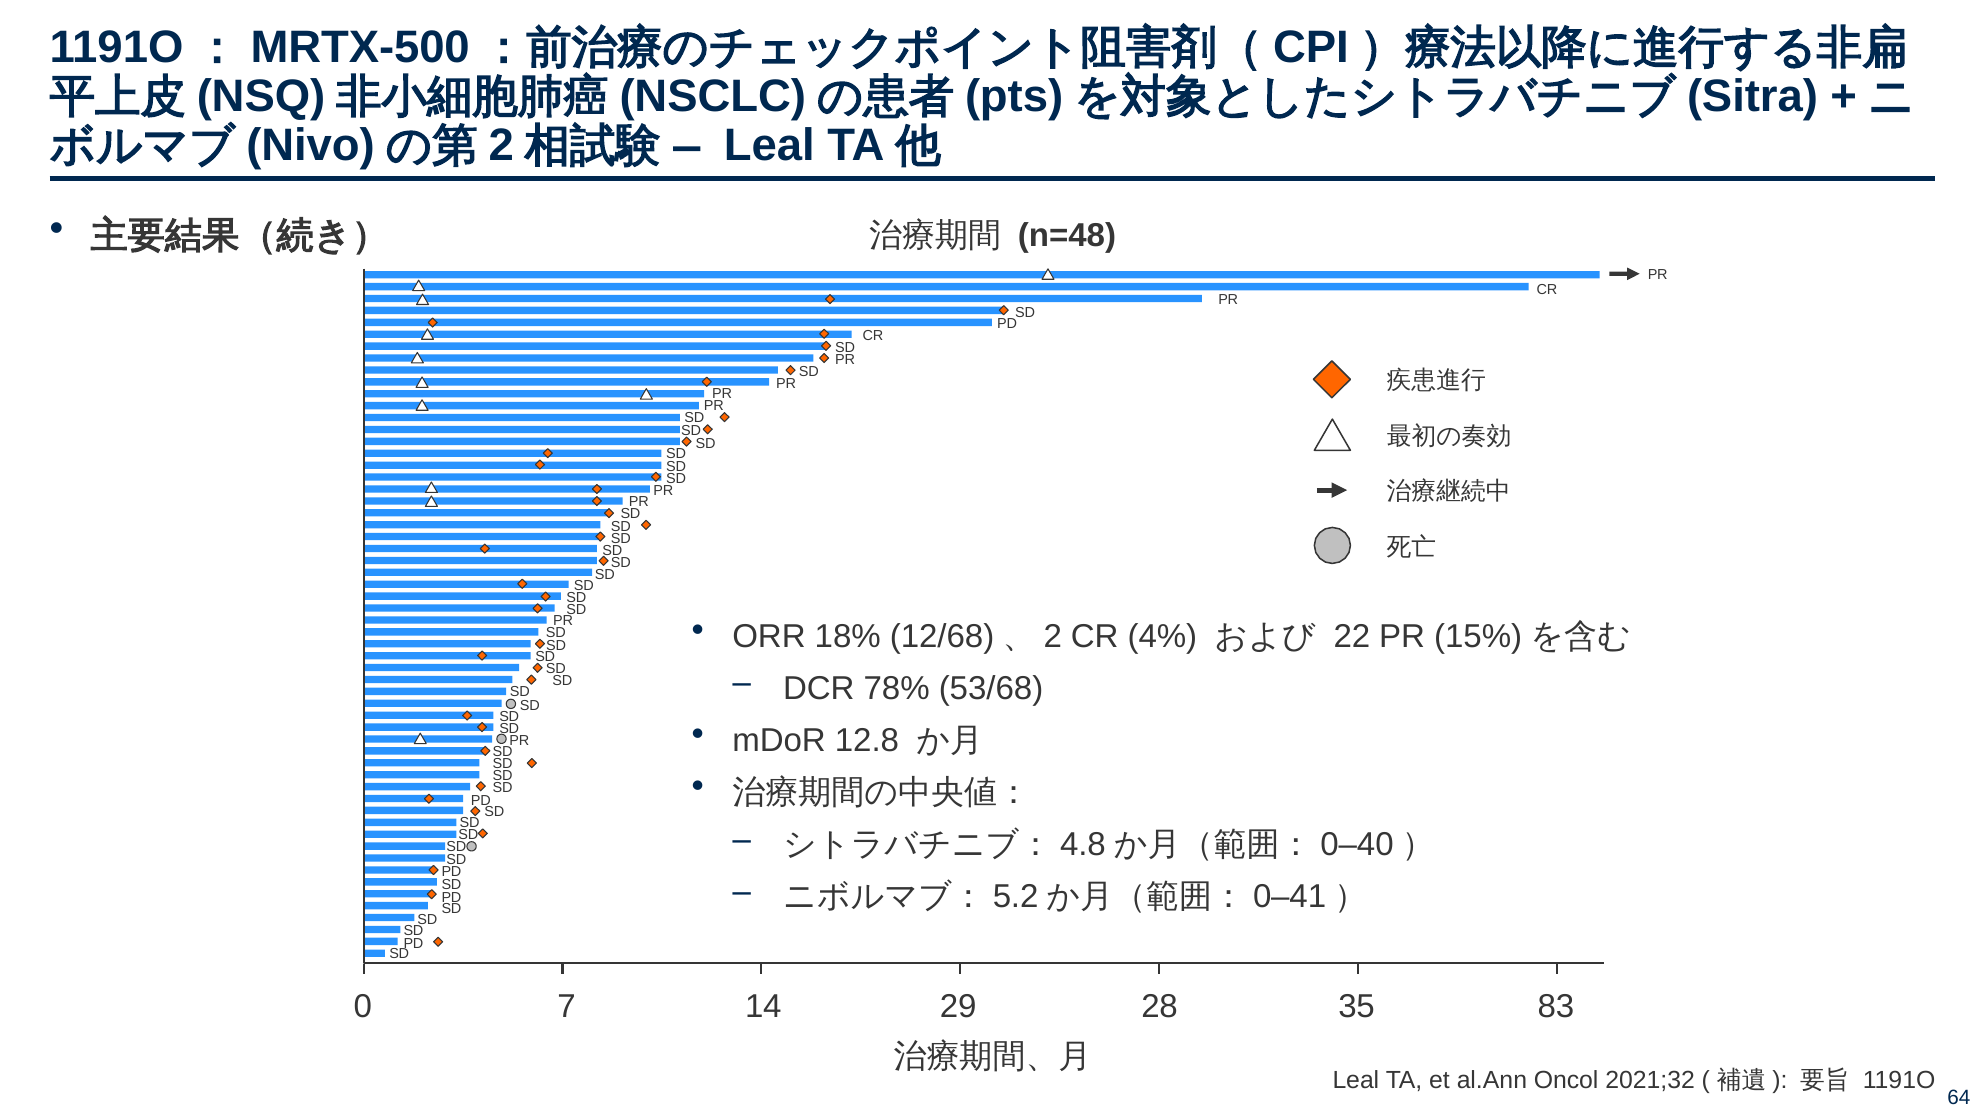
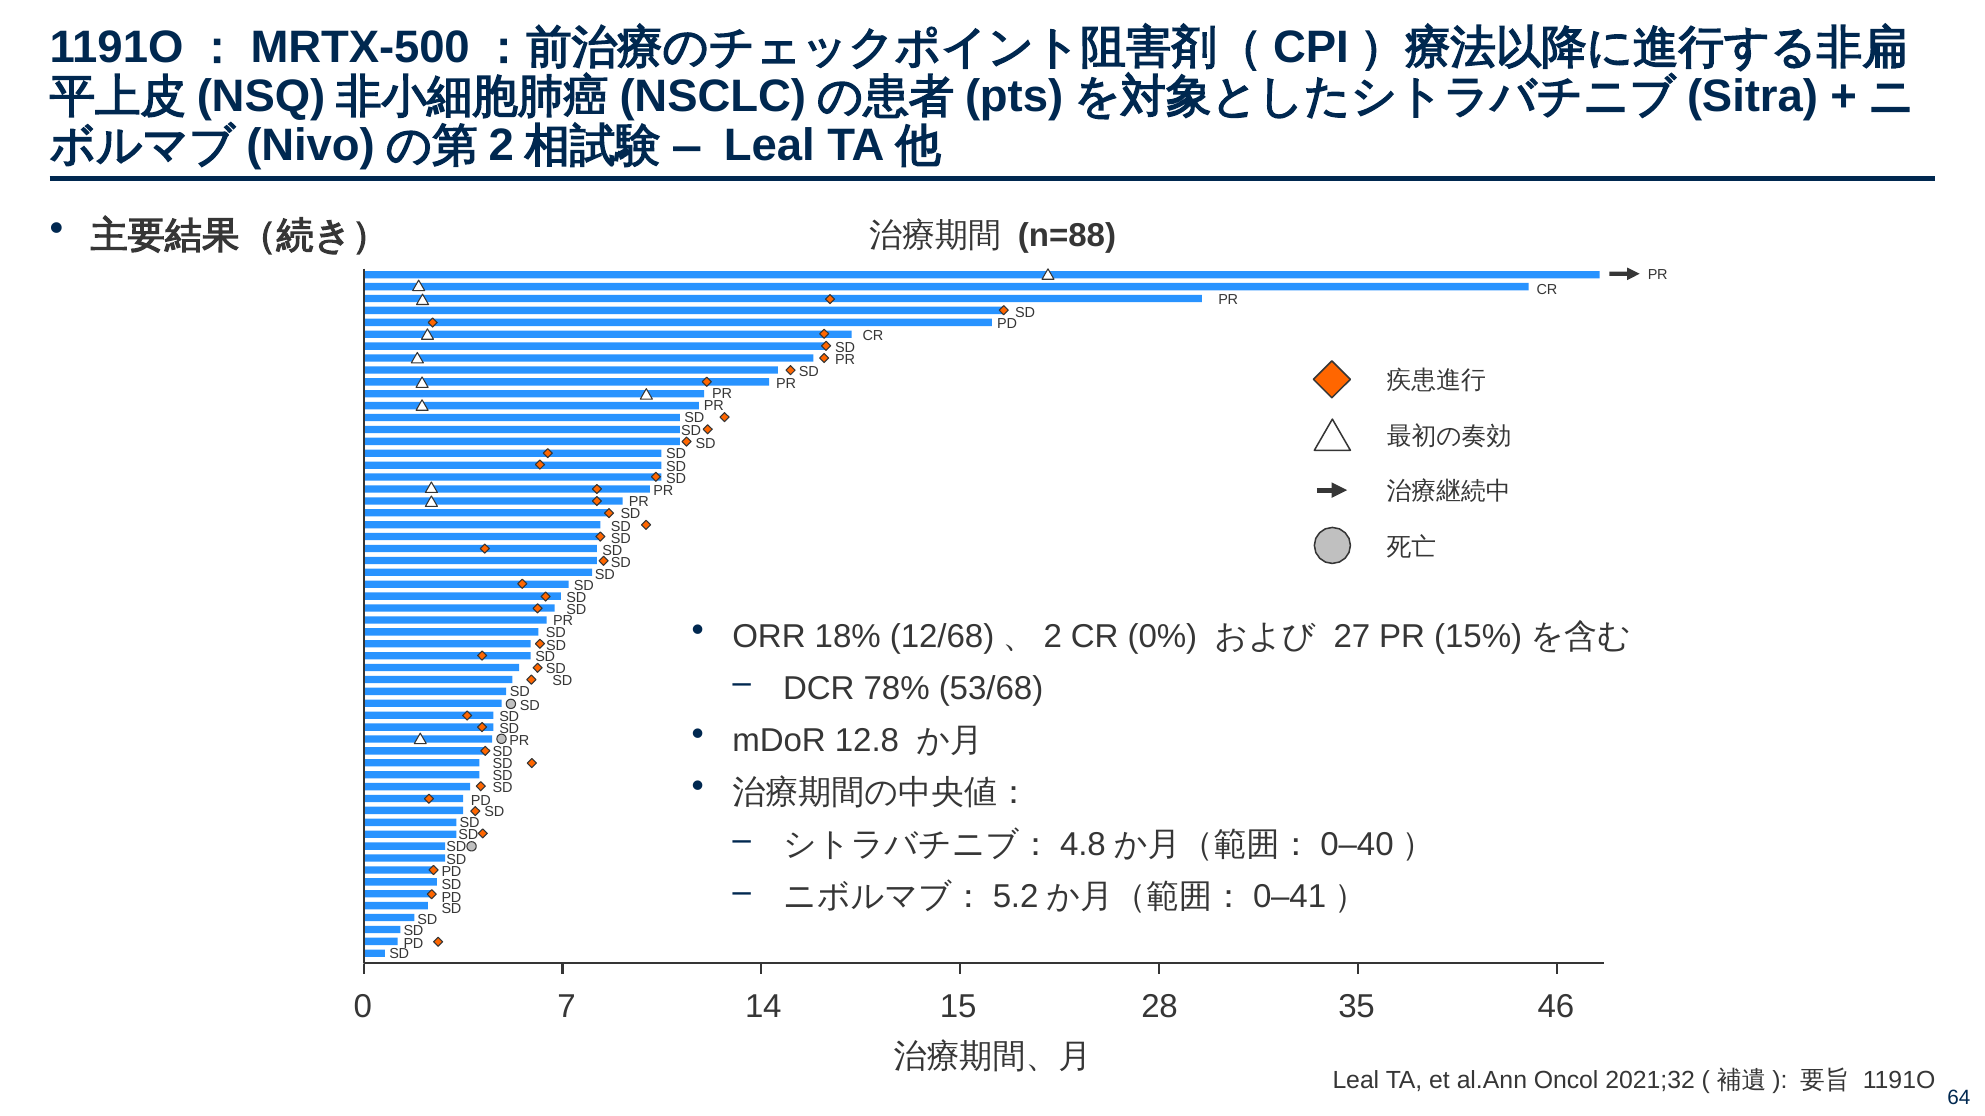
n=48: n=48 -> n=88
4%: 4% -> 0%
22: 22 -> 27
29: 29 -> 15
83: 83 -> 46
